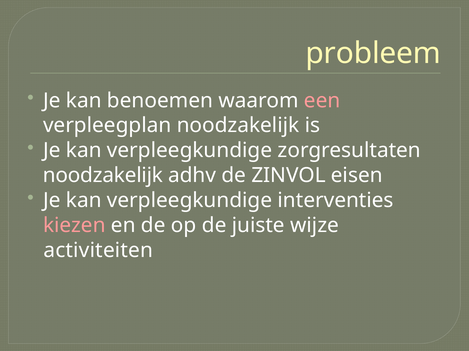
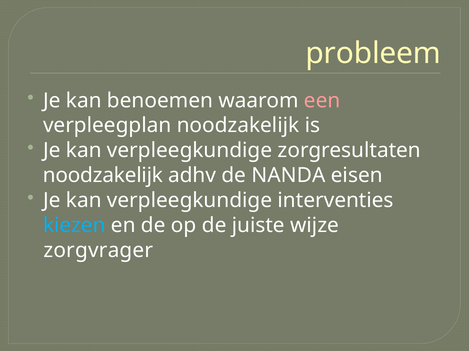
ZINVOL: ZINVOL -> NANDA
kiezen colour: pink -> light blue
activiteiten: activiteiten -> zorgvrager
